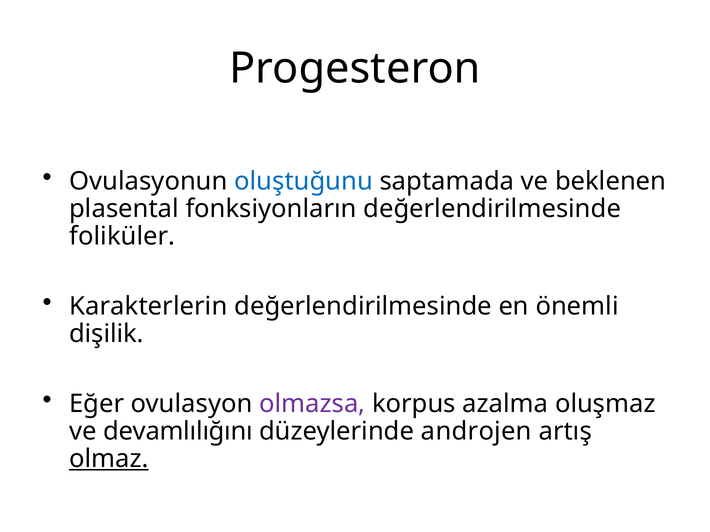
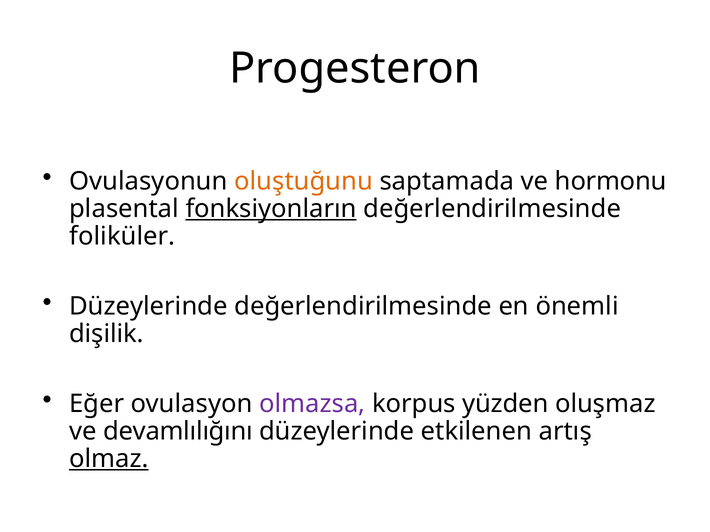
oluştuğunu colour: blue -> orange
beklenen: beklenen -> hormonu
fonksiyonların underline: none -> present
Karakterlerin at (148, 307): Karakterlerin -> Düzeylerinde
azalma: azalma -> yüzden
androjen: androjen -> etkilenen
